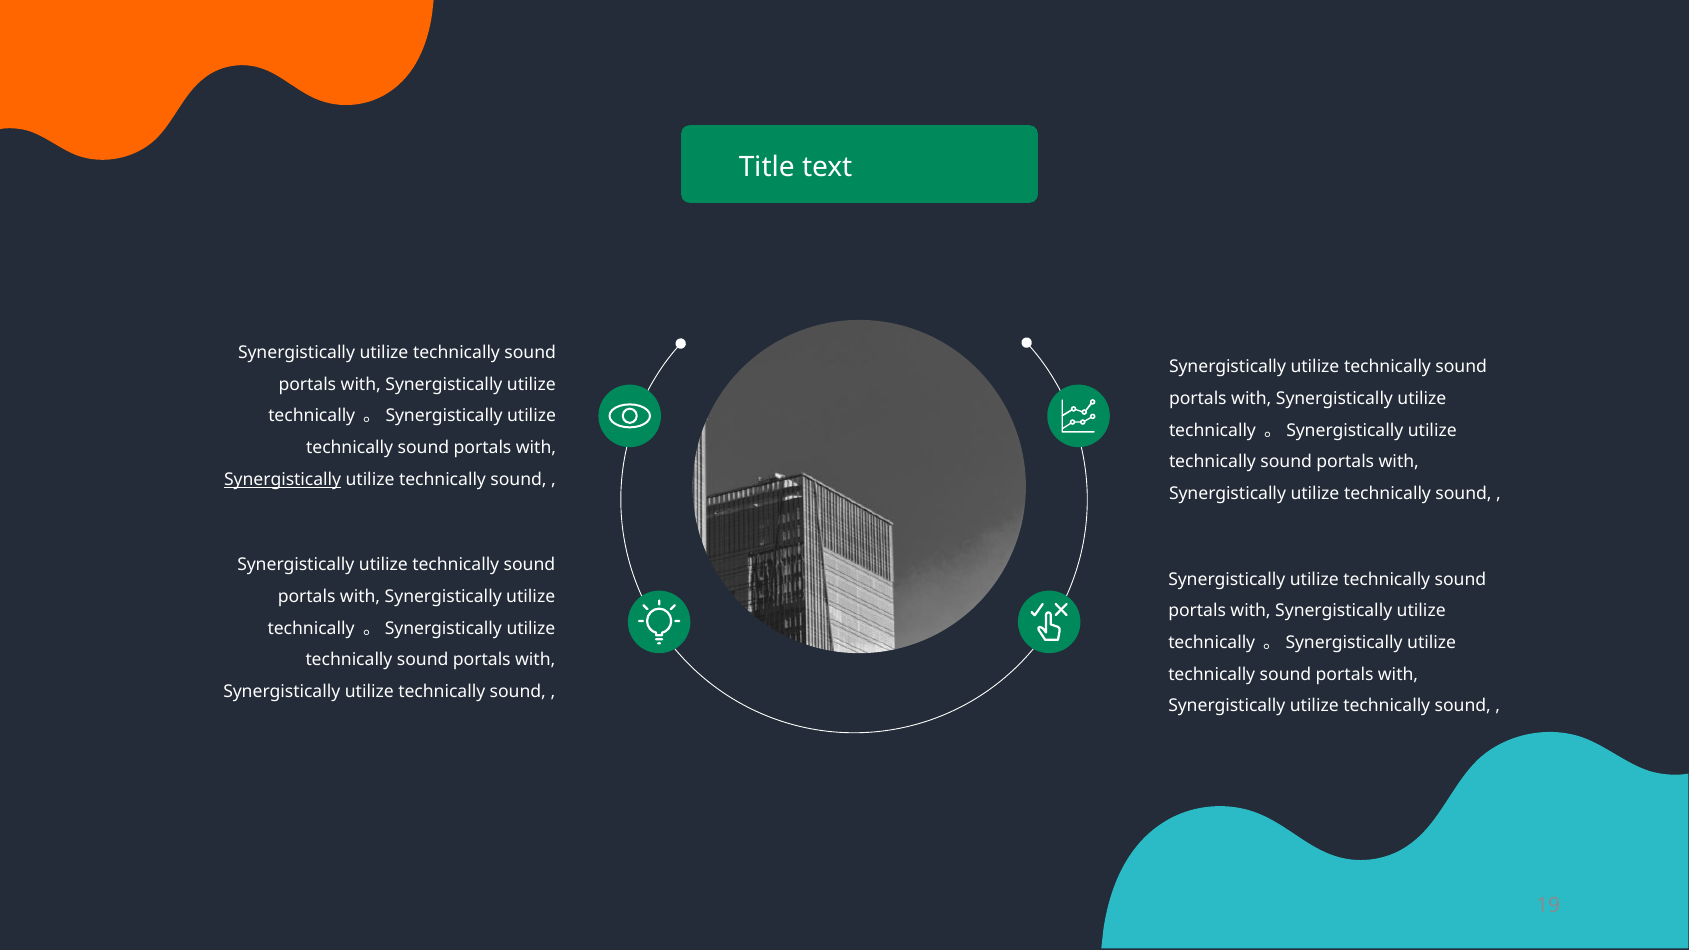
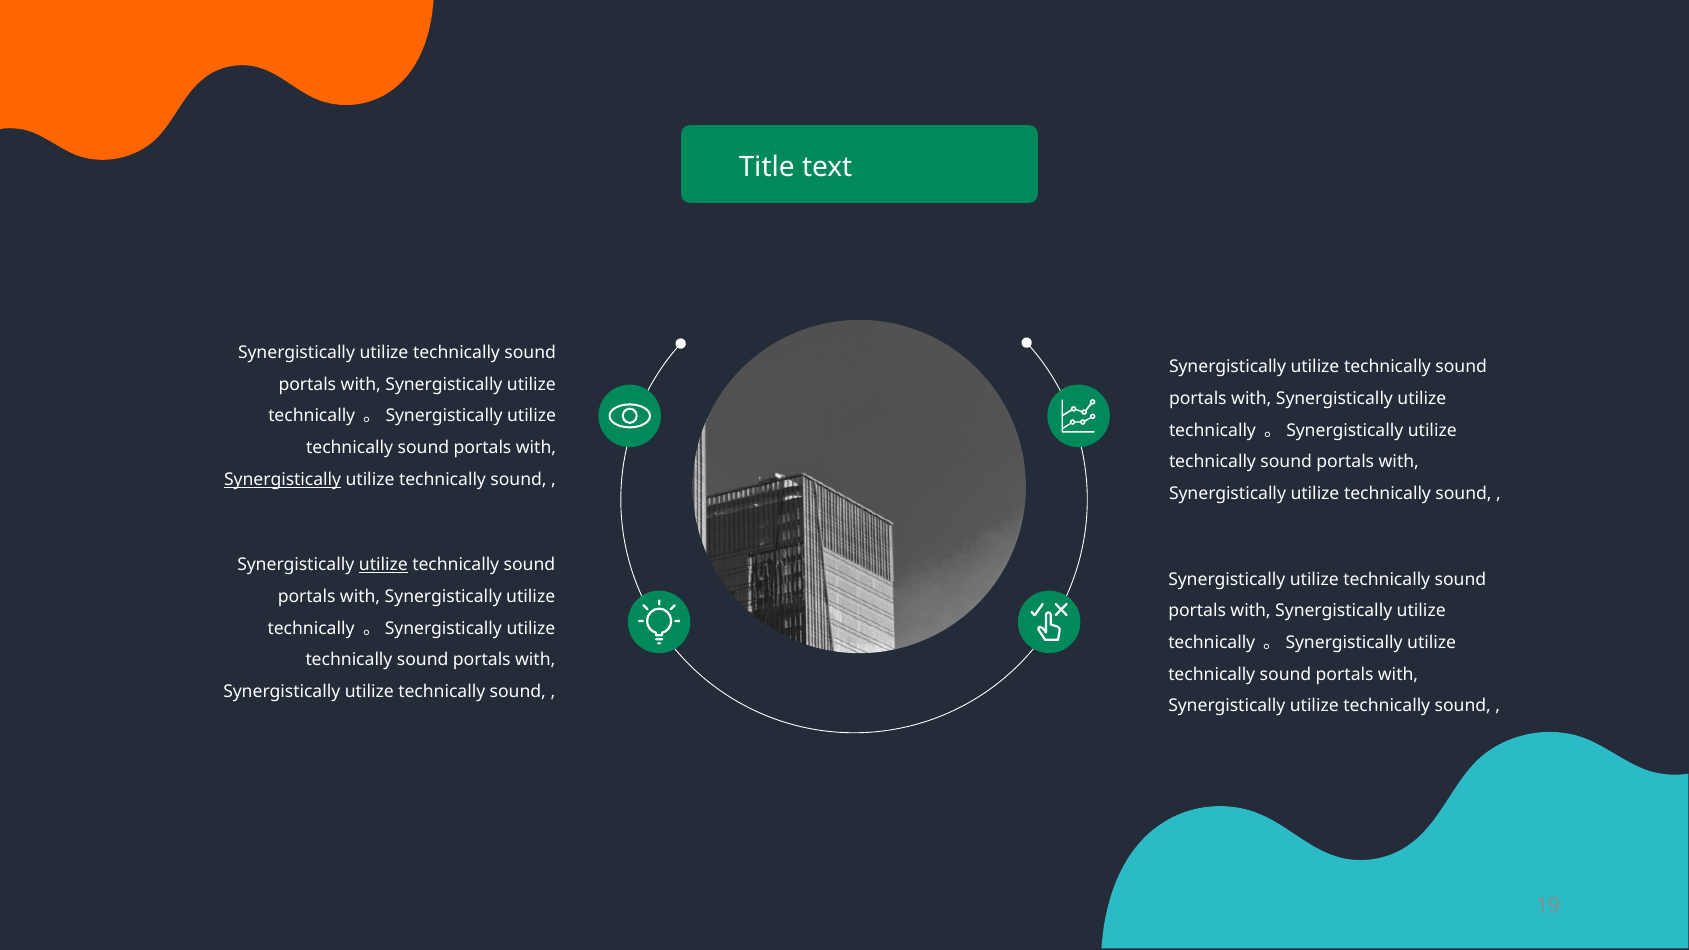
utilize at (383, 565) underline: none -> present
